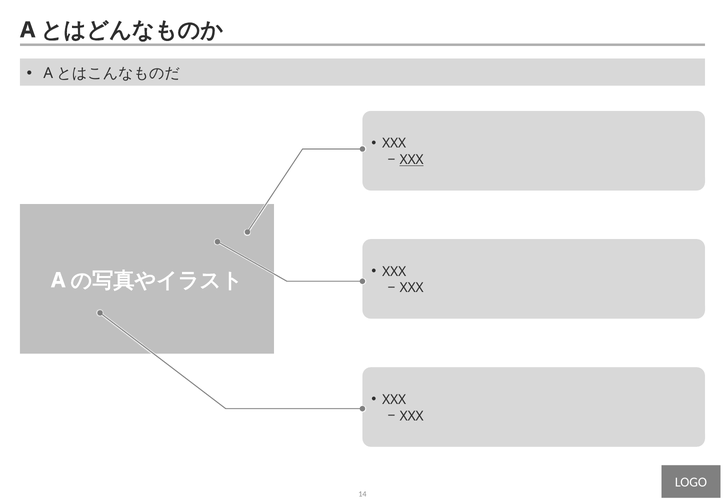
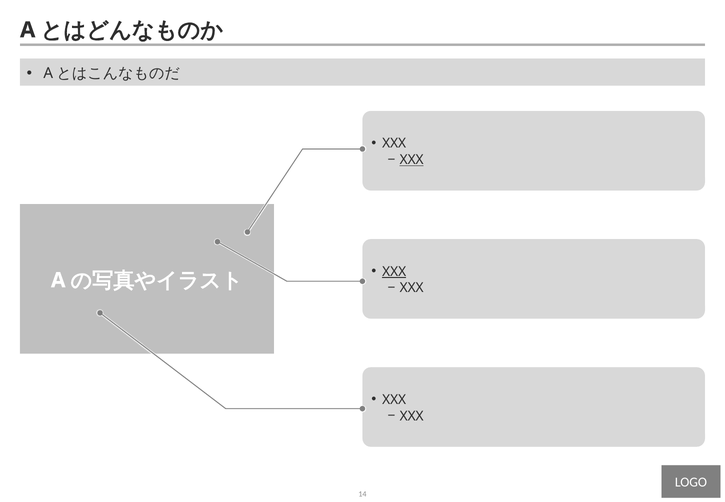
XXX at (394, 272) underline: none -> present
